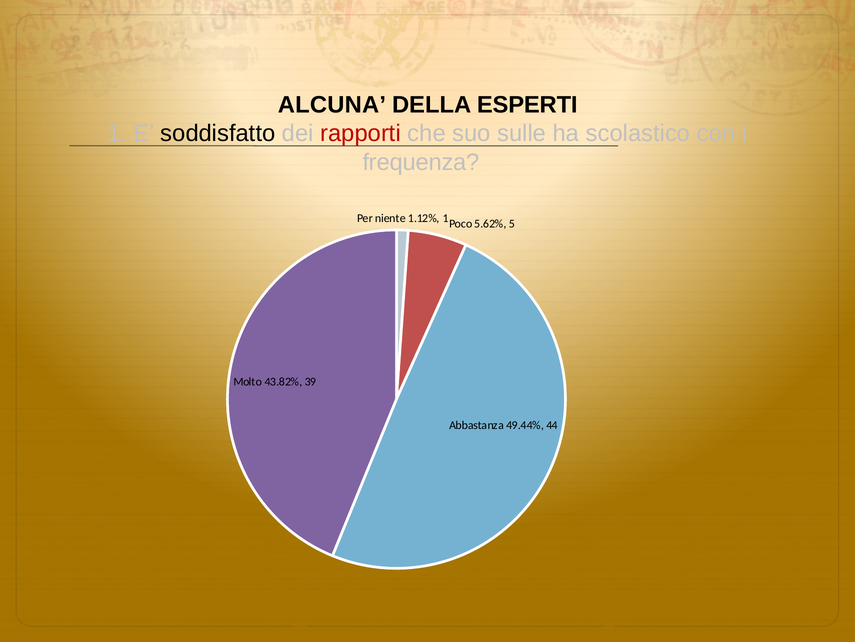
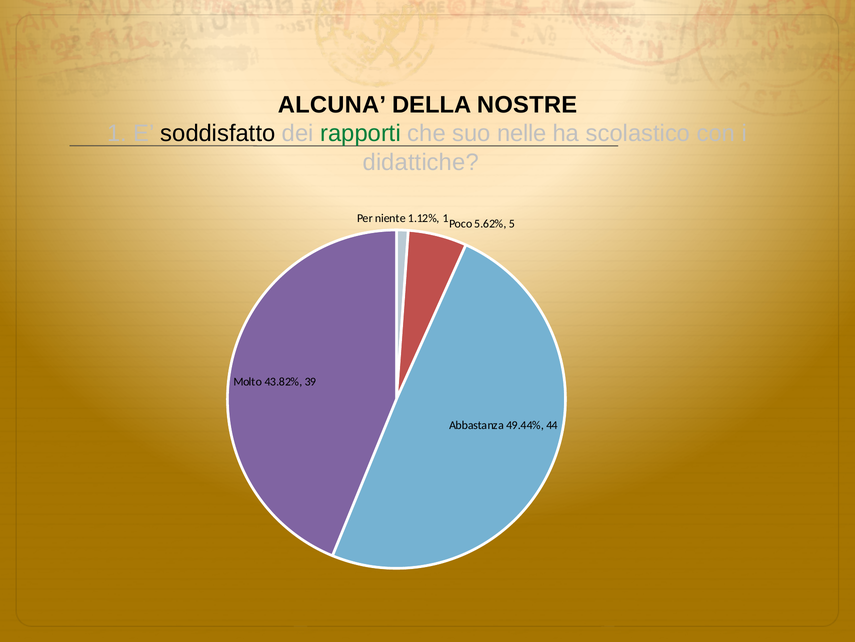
ESPERTI: ESPERTI -> NOSTRE
rapporti colour: red -> green
sulle: sulle -> nelle
frequenza: frequenza -> didattiche
